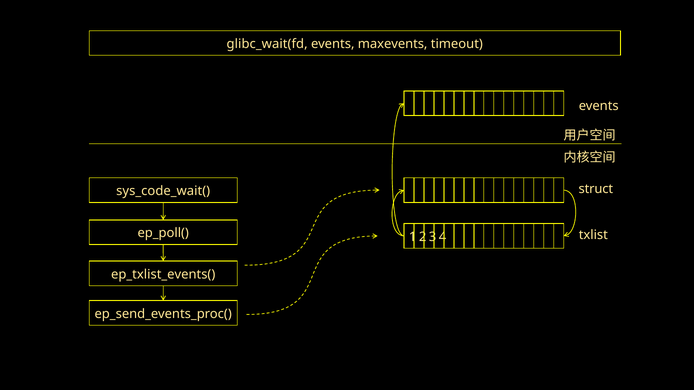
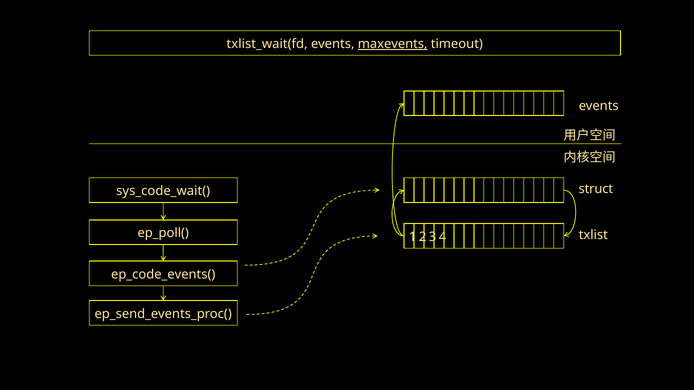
glibc_wait(fd: glibc_wait(fd -> txlist_wait(fd
maxevents underline: none -> present
ep_txlist_events(: ep_txlist_events( -> ep_code_events(
